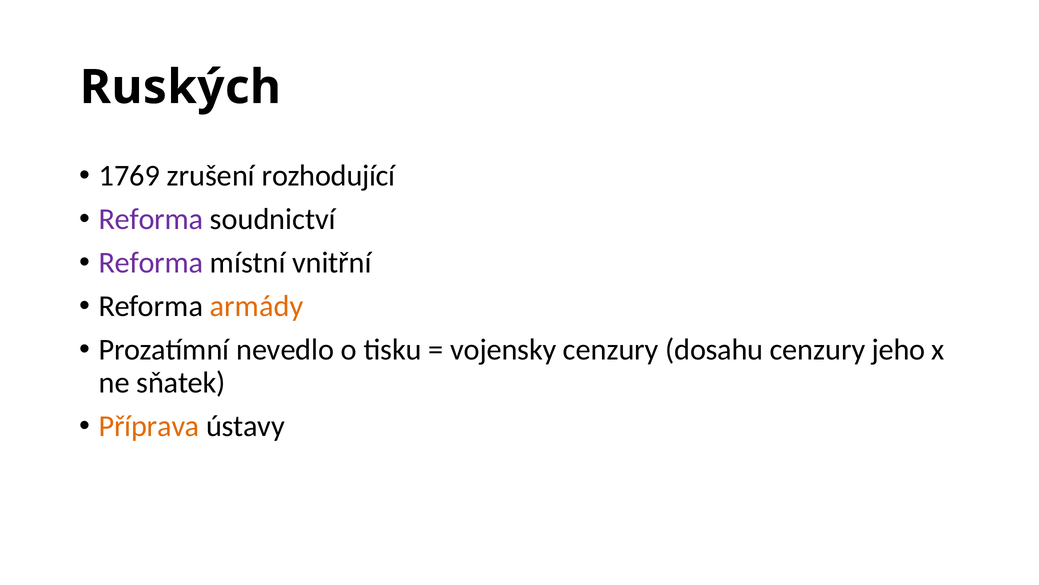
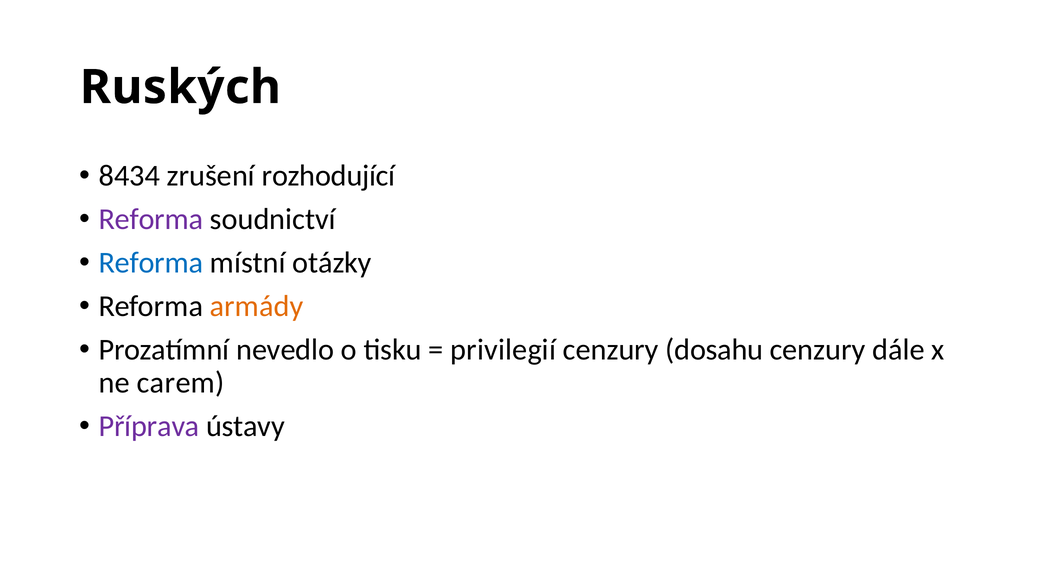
1769: 1769 -> 8434
Reforma at (151, 263) colour: purple -> blue
vnitřní: vnitřní -> otázky
vojensky: vojensky -> privilegií
jeho: jeho -> dále
sňatek: sňatek -> carem
Příprava colour: orange -> purple
